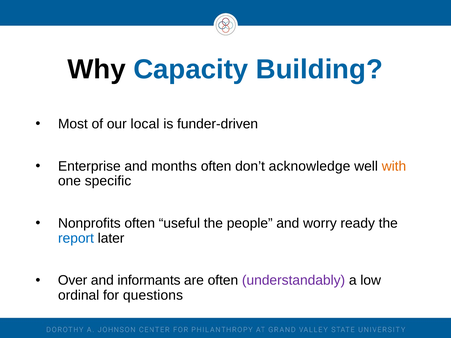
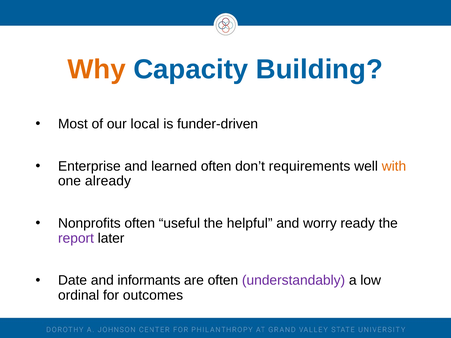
Why colour: black -> orange
months: months -> learned
acknowledge: acknowledge -> requirements
specific: specific -> already
people: people -> helpful
report colour: blue -> purple
Over: Over -> Date
questions: questions -> outcomes
